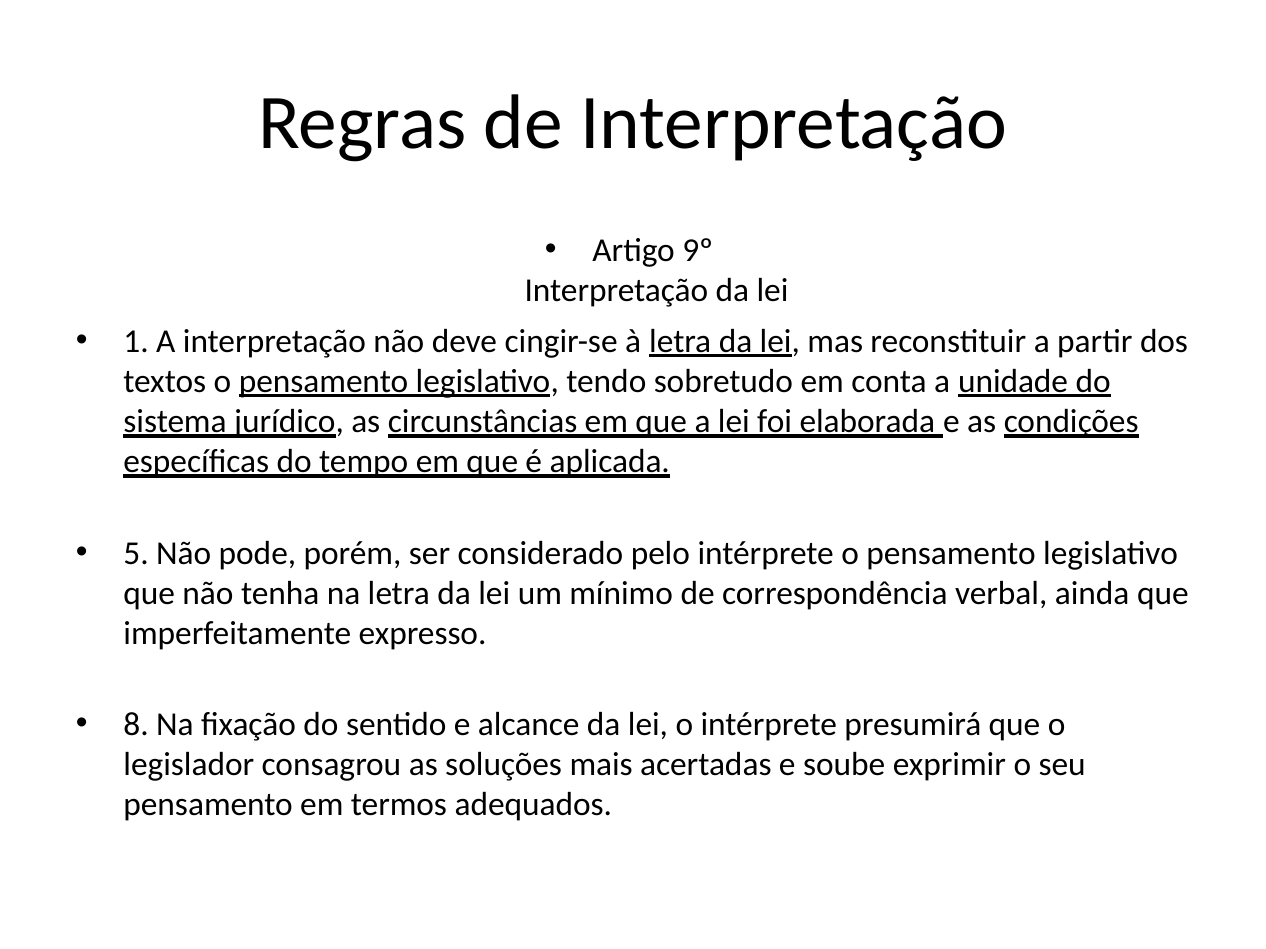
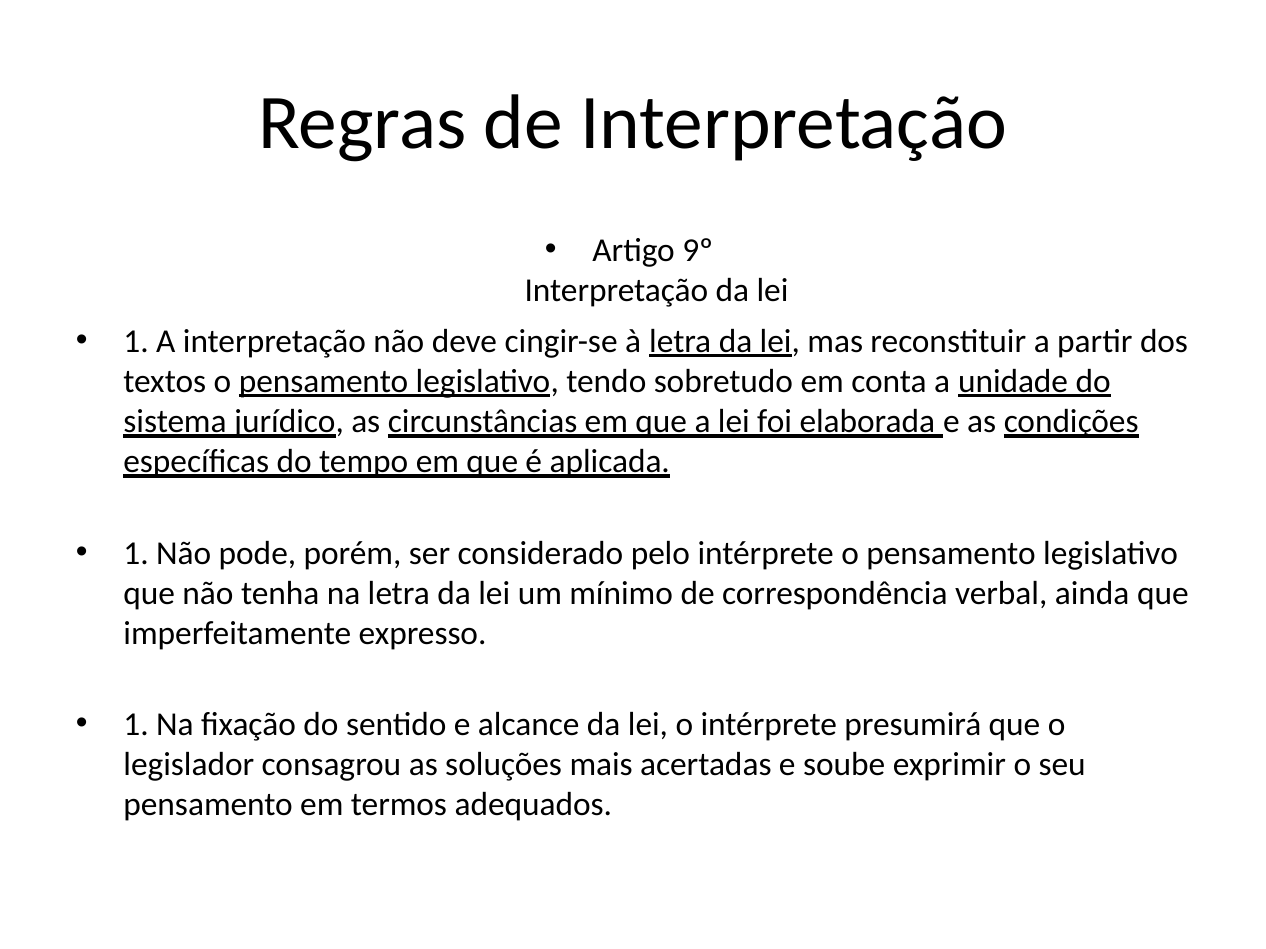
5 at (136, 553): 5 -> 1
8 at (136, 725): 8 -> 1
